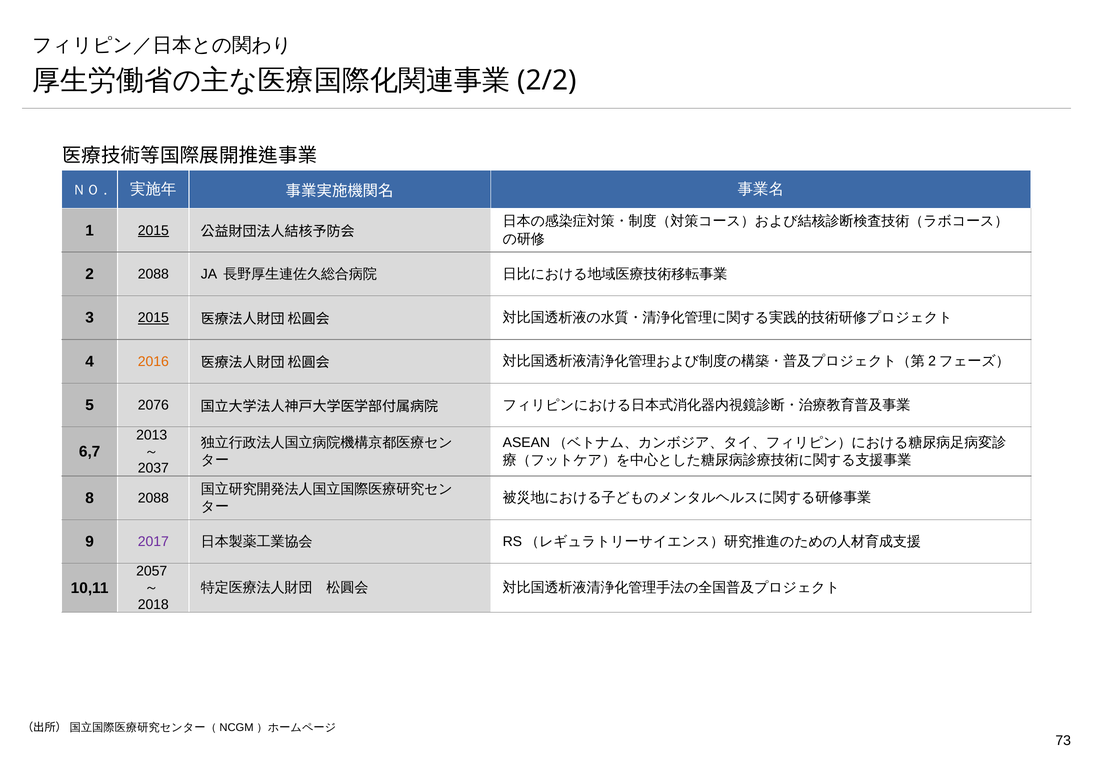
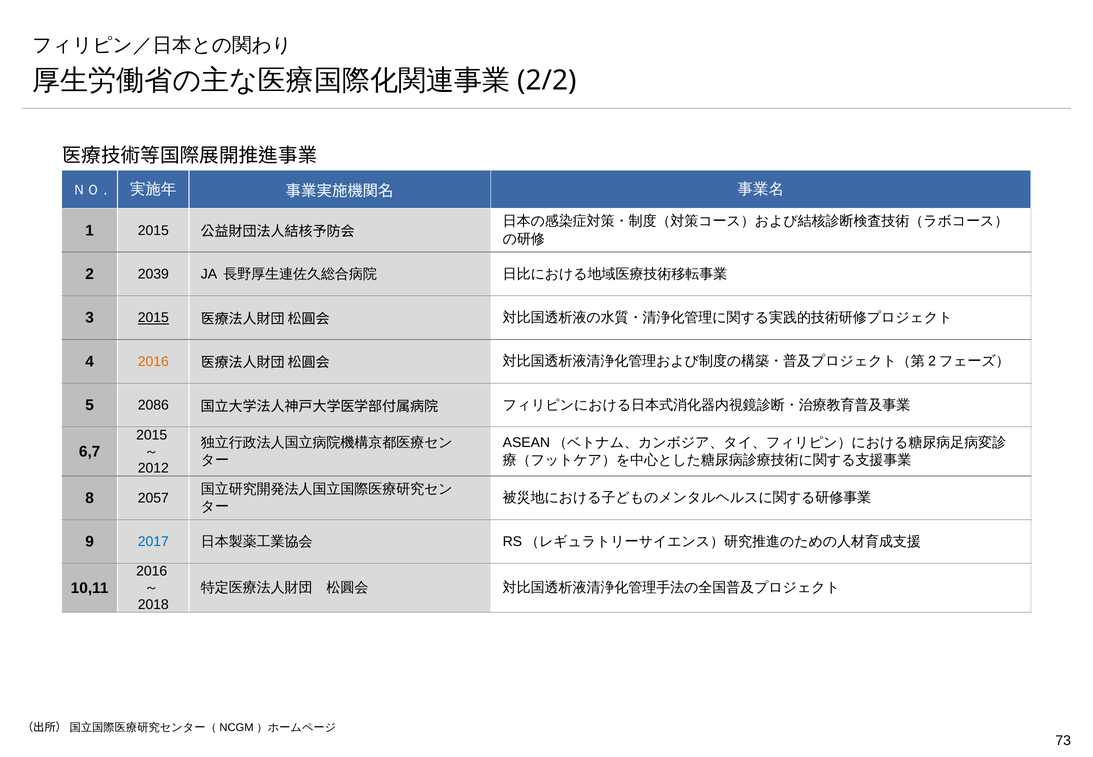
2015 at (153, 230) underline: present -> none
2 2088: 2088 -> 2039
2076: 2076 -> 2086
2013 at (152, 435): 2013 -> 2015
2037: 2037 -> 2012
8 2088: 2088 -> 2057
2017 colour: purple -> blue
2057 at (152, 571): 2057 -> 2016
